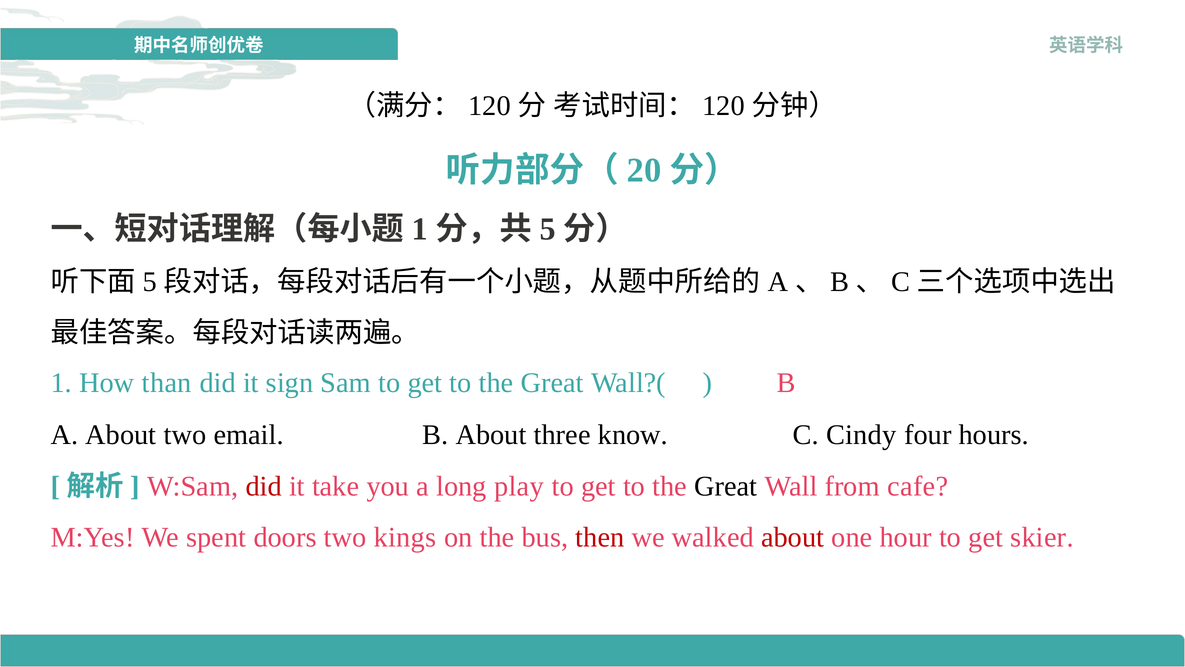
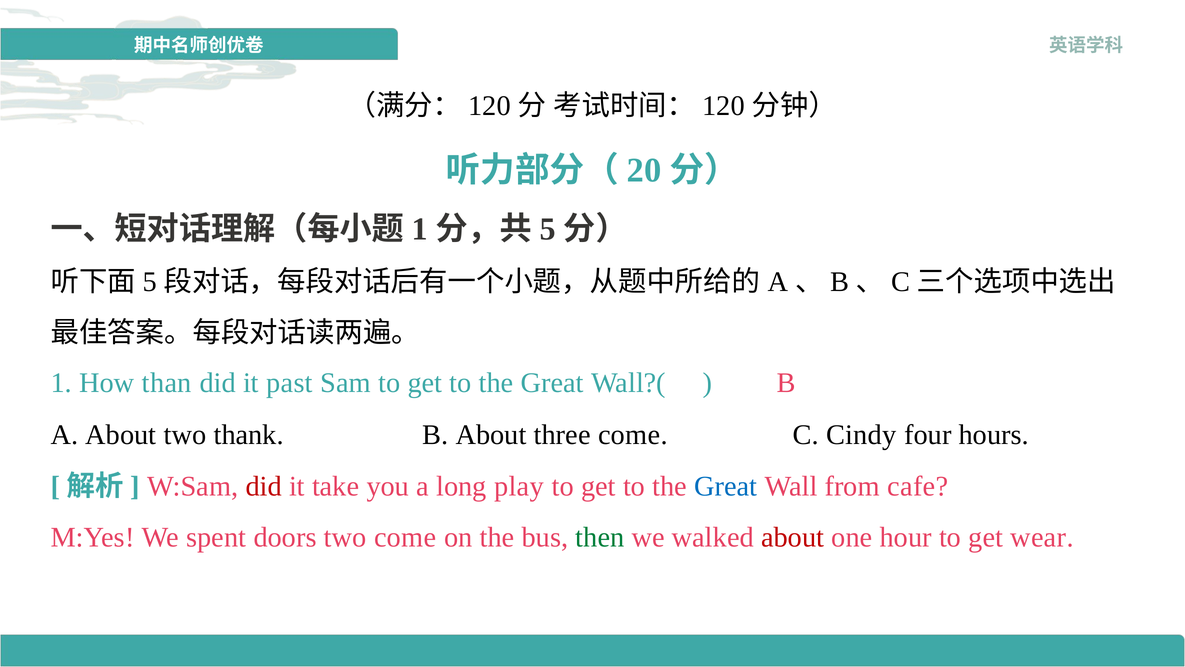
sign: sign -> past
email: email -> thank
three know: know -> come
Great at (726, 486) colour: black -> blue
two kings: kings -> come
then colour: red -> green
skier: skier -> wear
